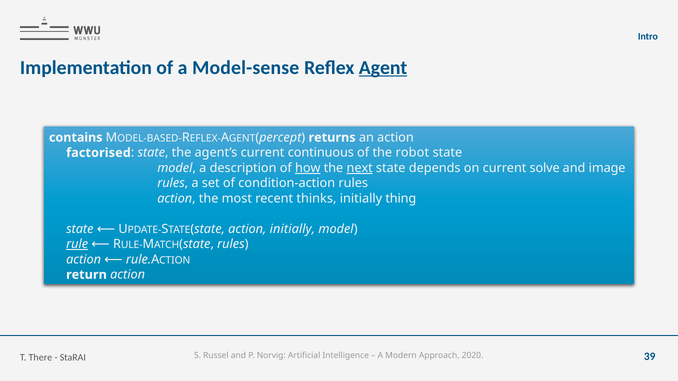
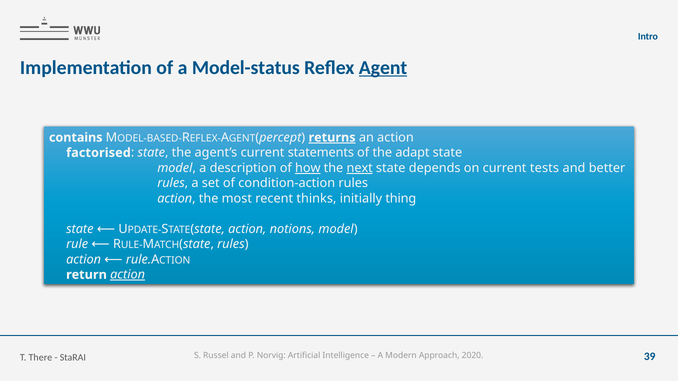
Model-sense: Model-sense -> Model-status
returns underline: none -> present
continuous: continuous -> statements
robot: robot -> adapt
solve: solve -> tests
image: image -> better
action initially: initially -> notions
rule underline: present -> none
action at (128, 275) underline: none -> present
